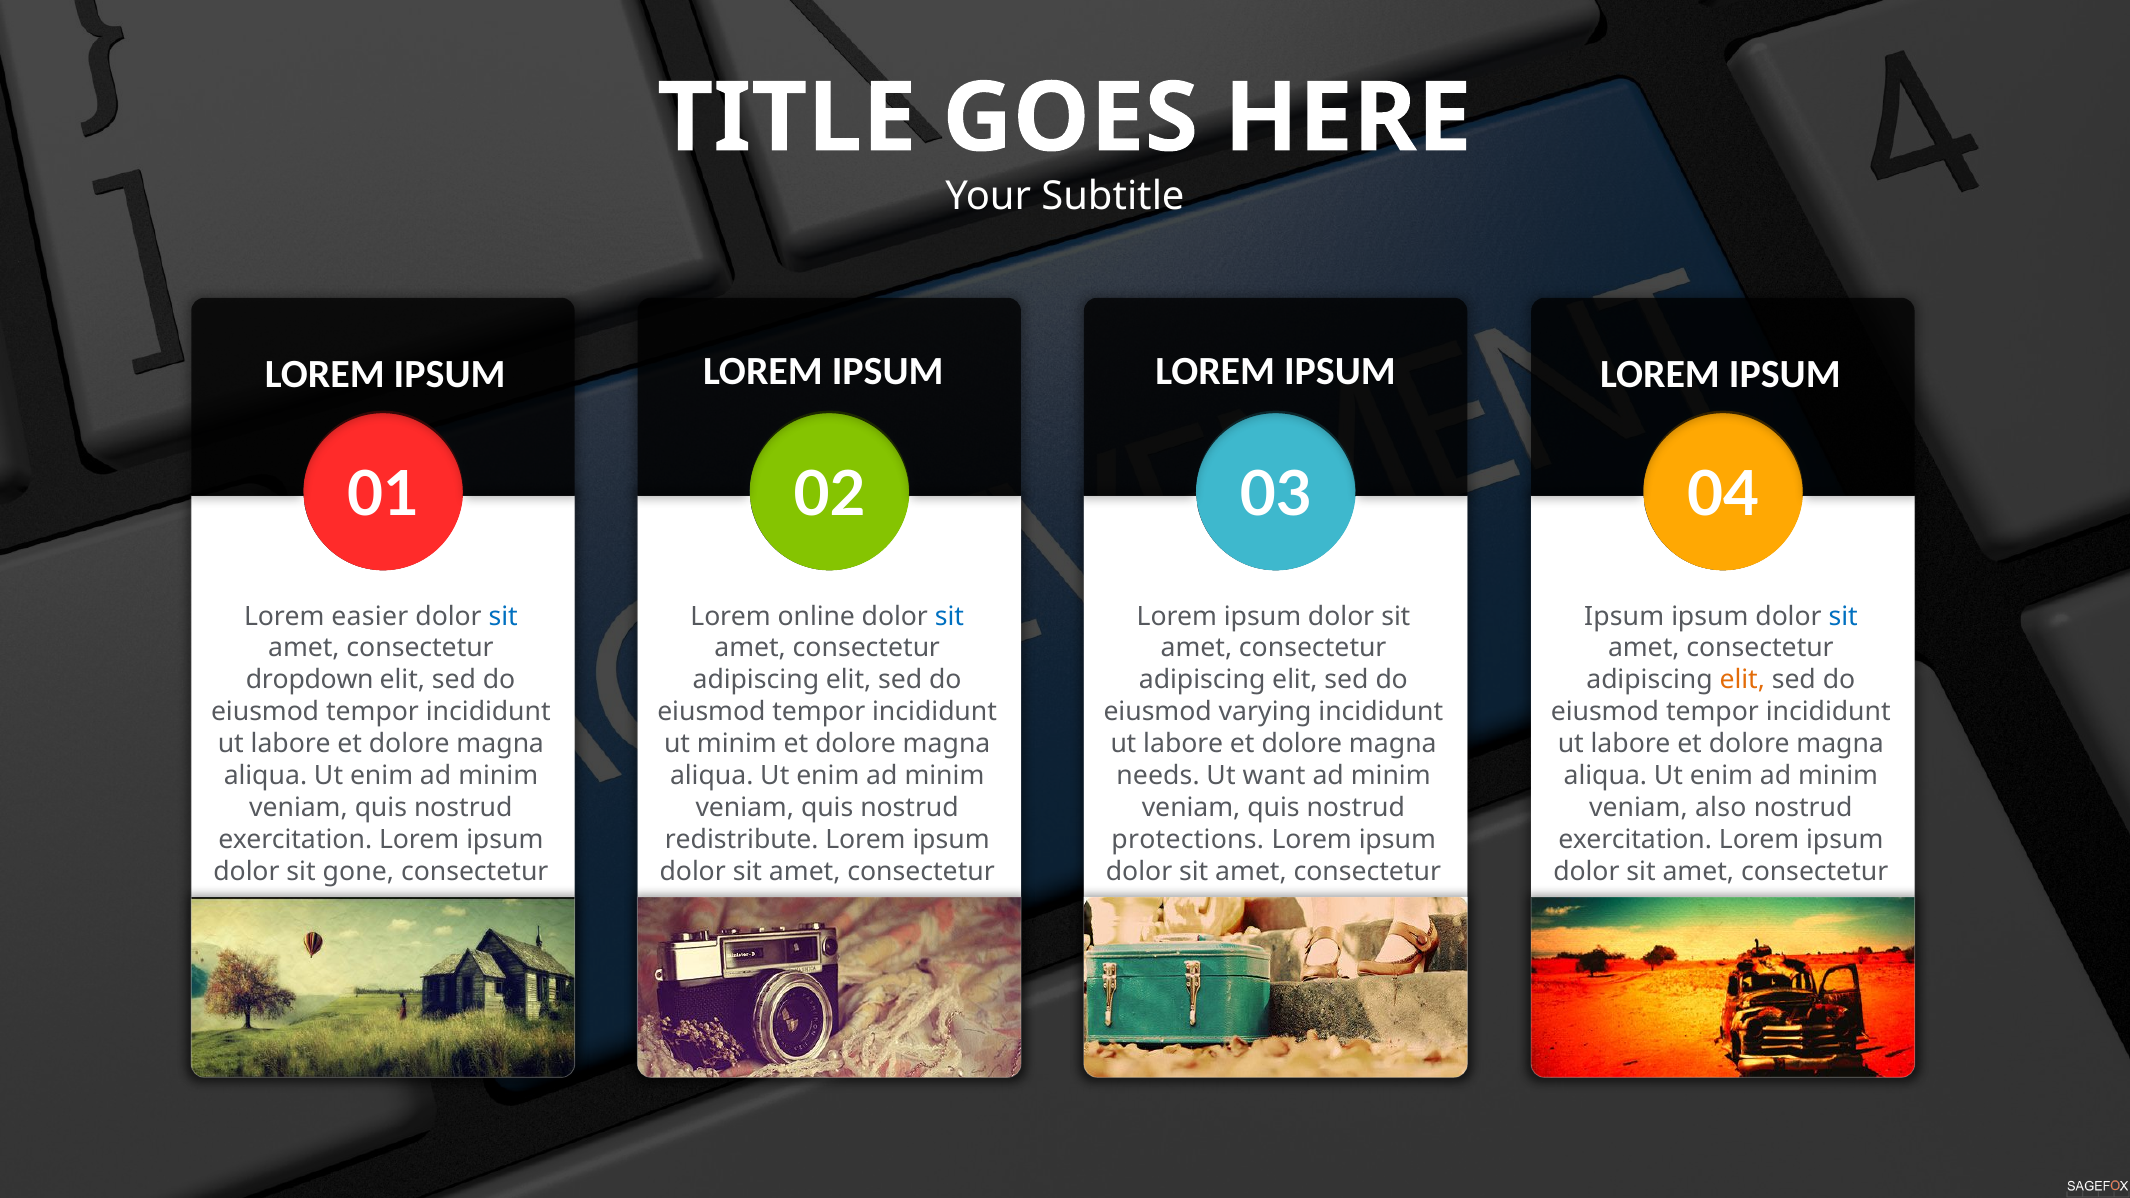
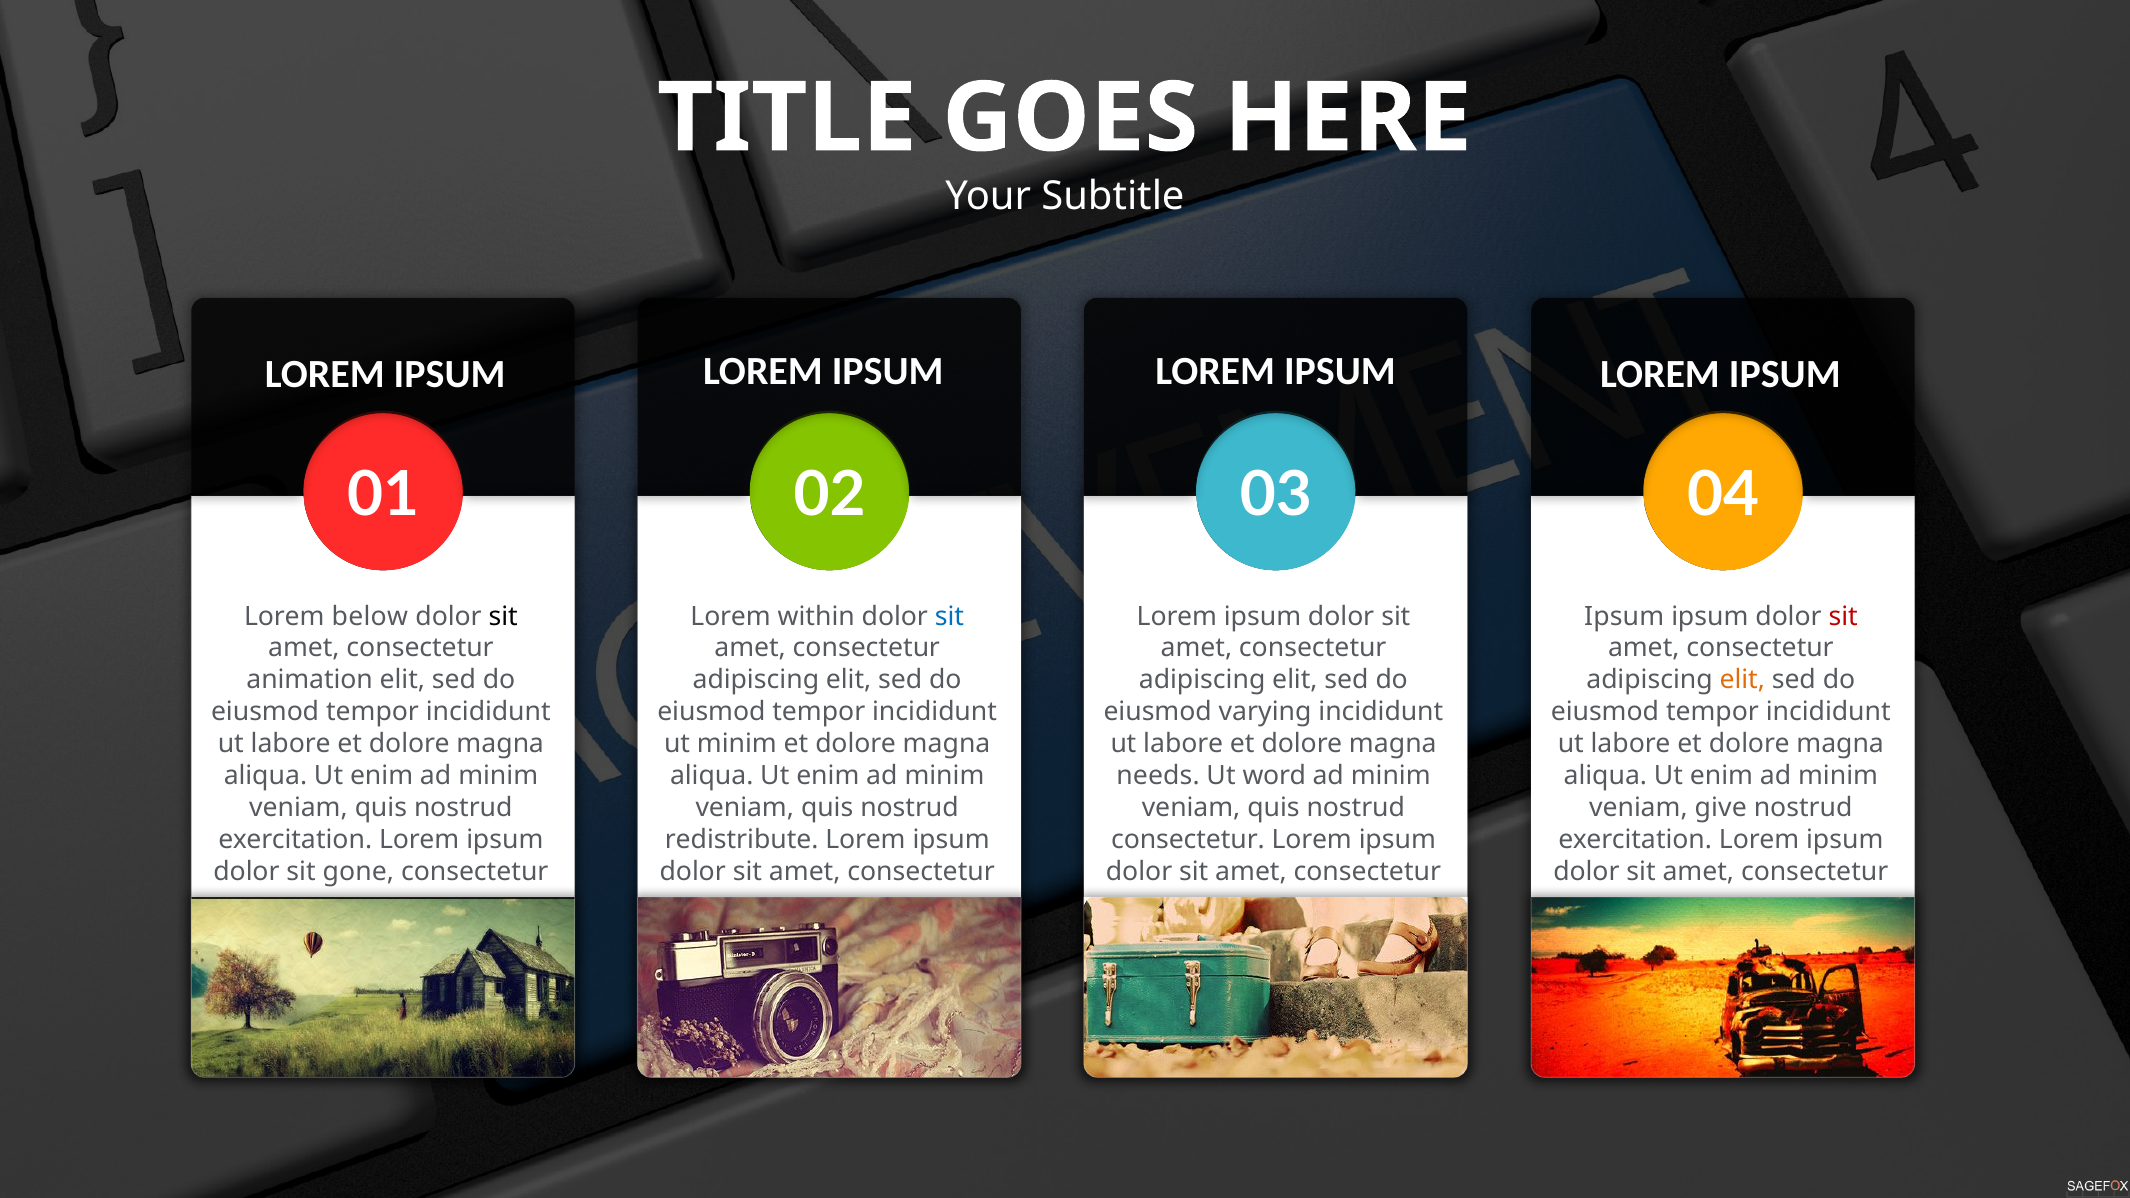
easier: easier -> below
sit at (503, 616) colour: blue -> black
online: online -> within
sit at (1843, 616) colour: blue -> red
dropdown: dropdown -> animation
want: want -> word
also: also -> give
protections at (1188, 840): protections -> consectetur
